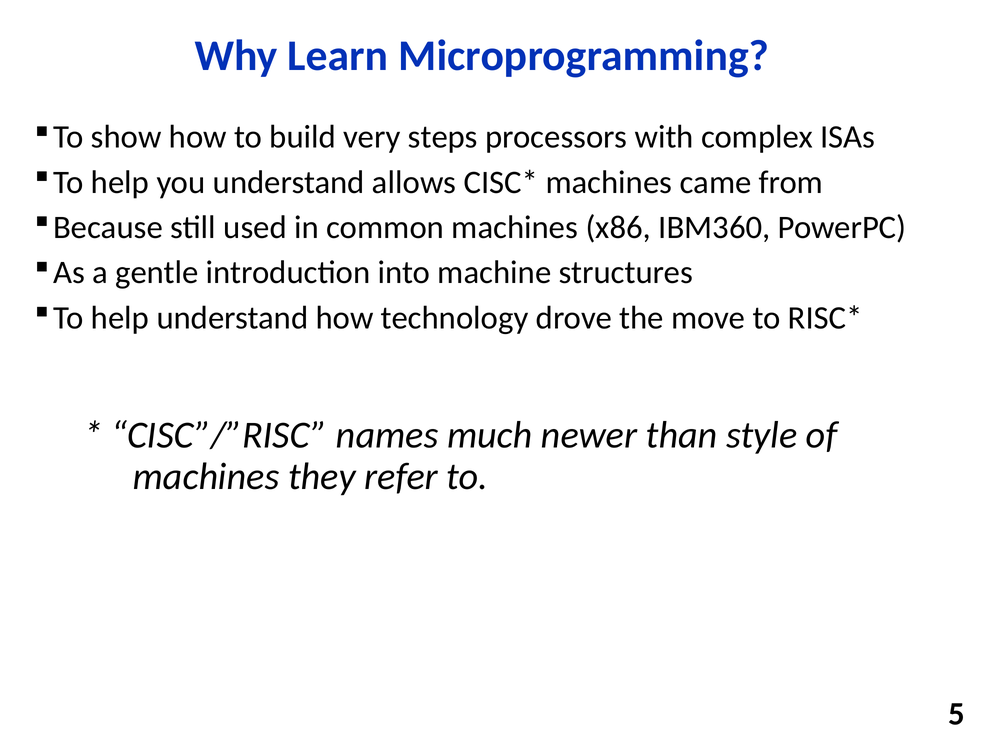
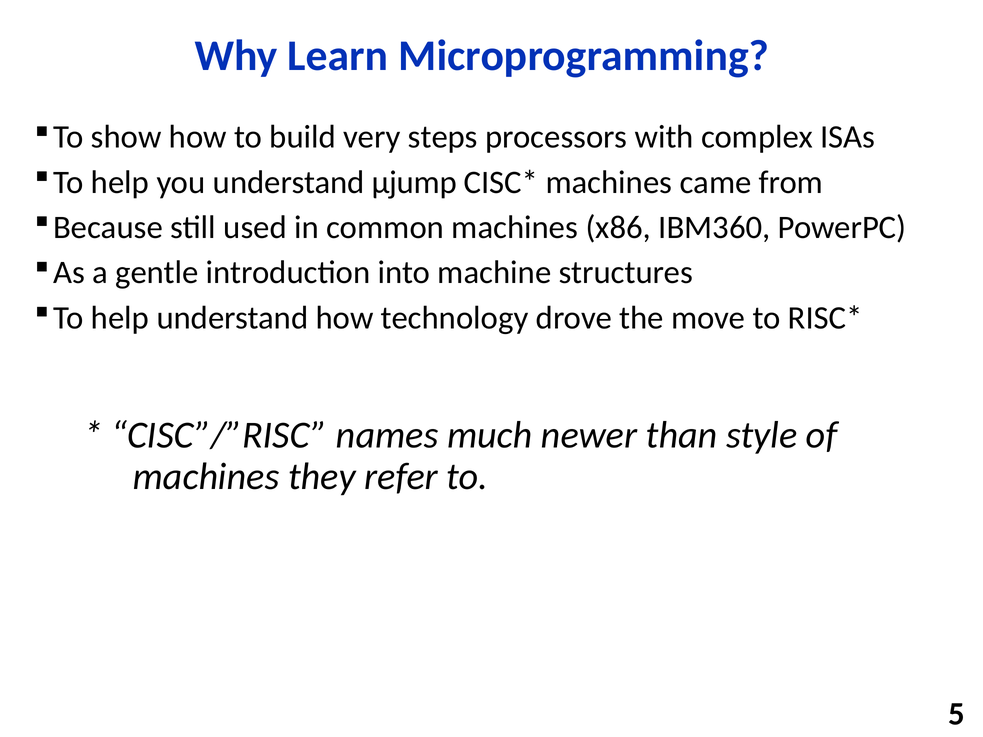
allows: allows -> µjump
